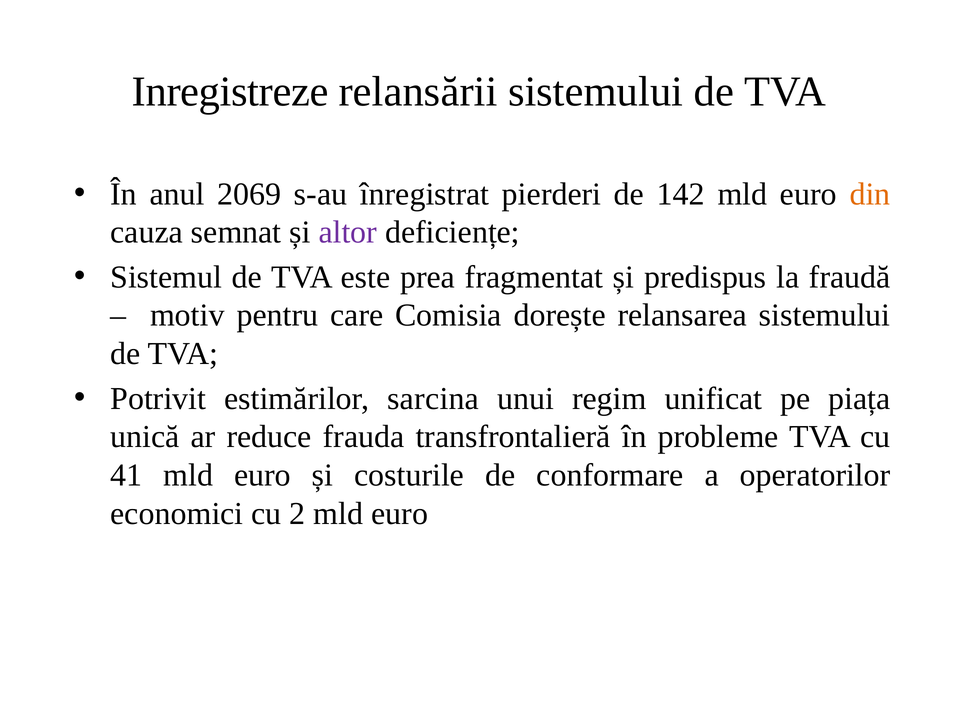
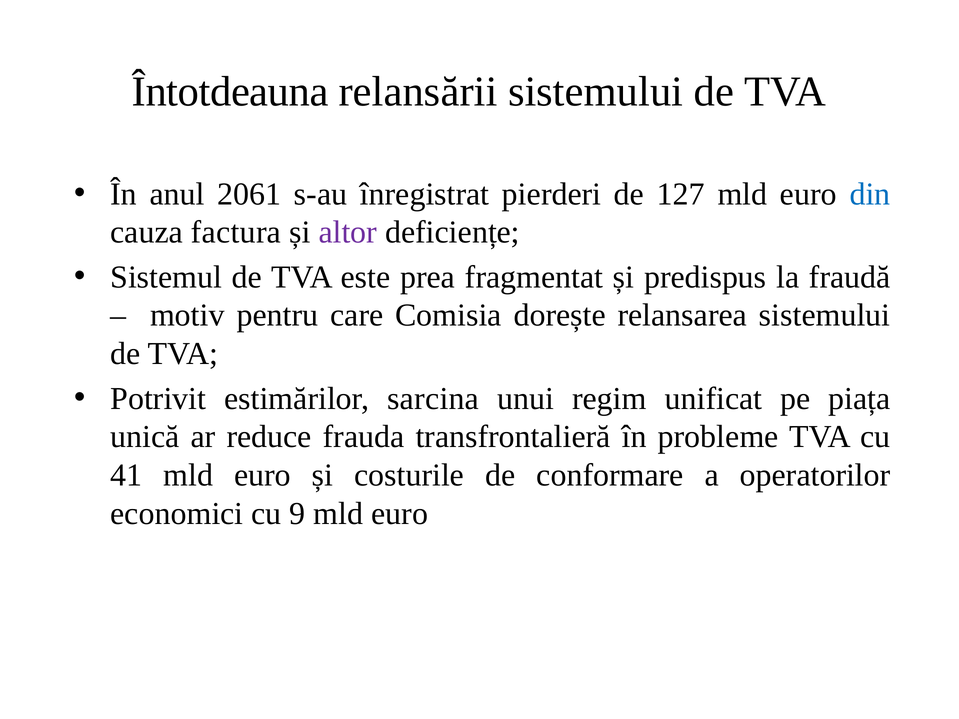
Inregistreze: Inregistreze -> Întotdeauna
2069: 2069 -> 2061
142: 142 -> 127
din colour: orange -> blue
semnat: semnat -> factura
2: 2 -> 9
